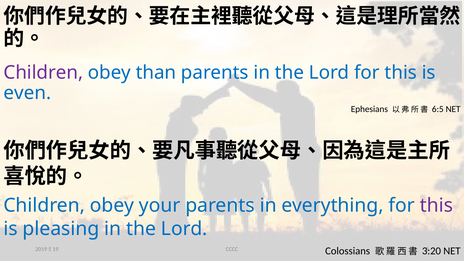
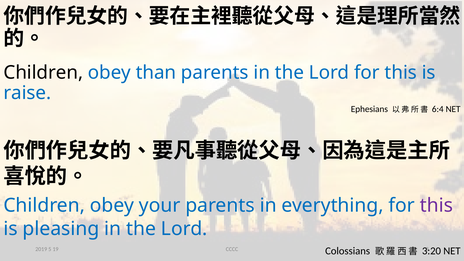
Children at (43, 73) colour: purple -> black
even: even -> raise
6:5: 6:5 -> 6:4
